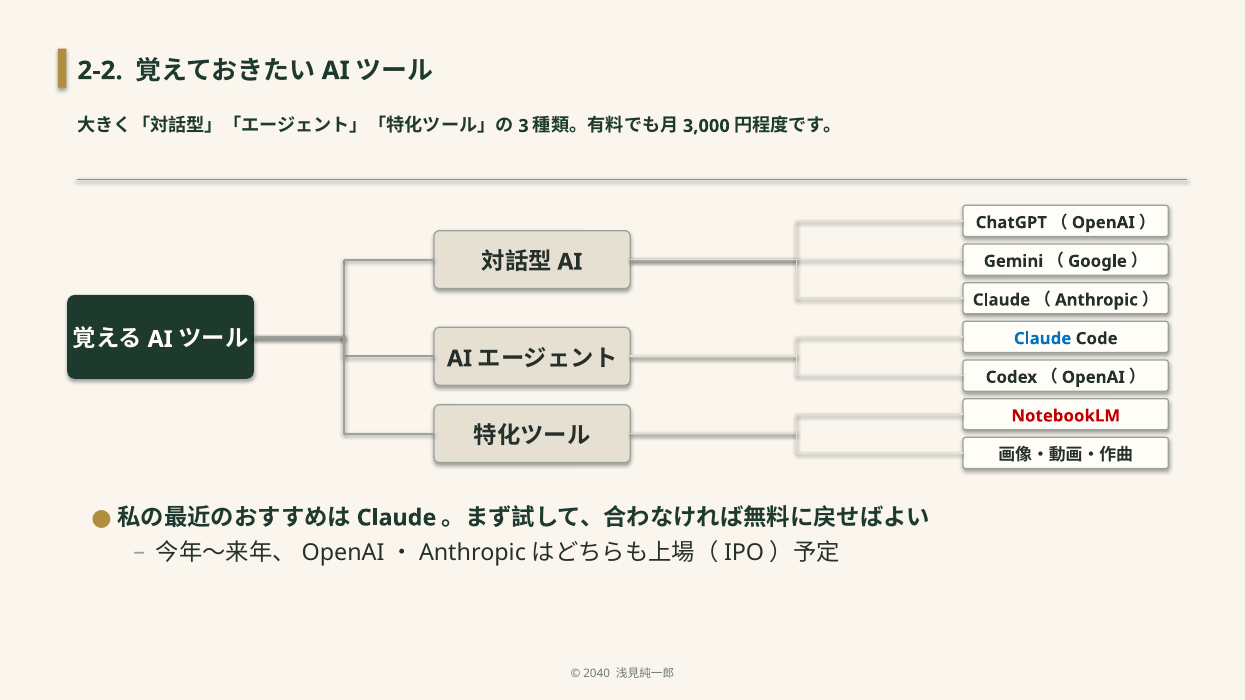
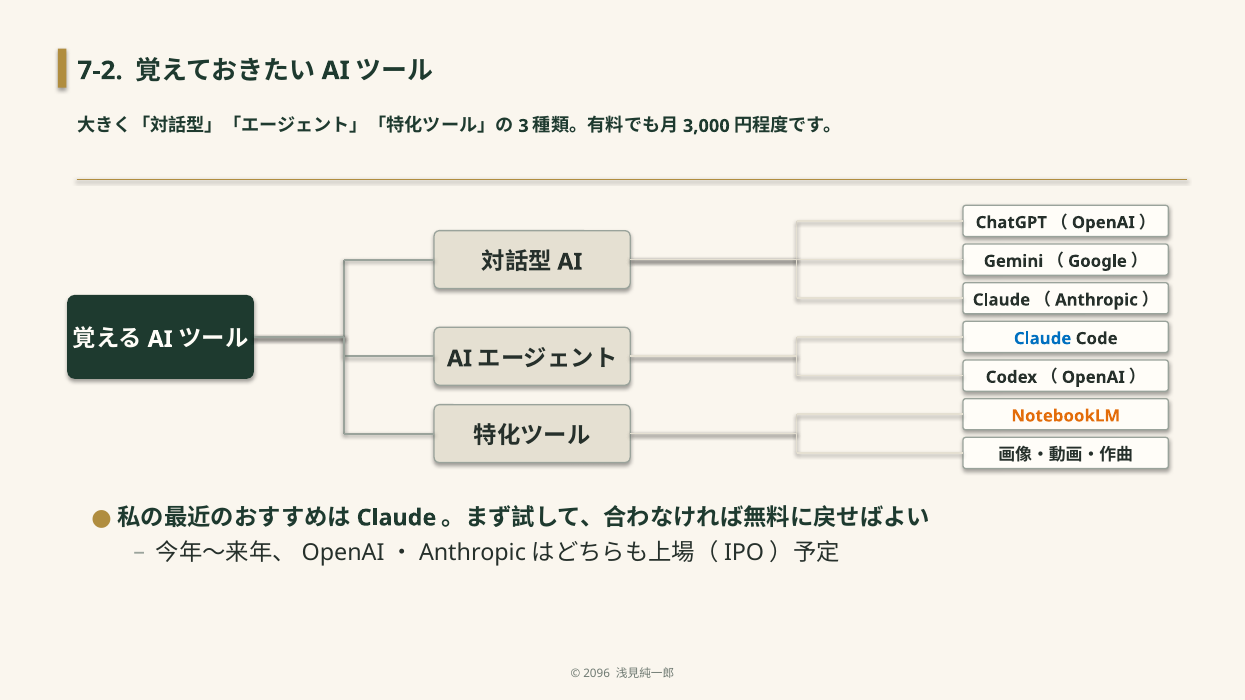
2-2: 2-2 -> 7-2
NotebookLM colour: red -> orange
2040: 2040 -> 2096
